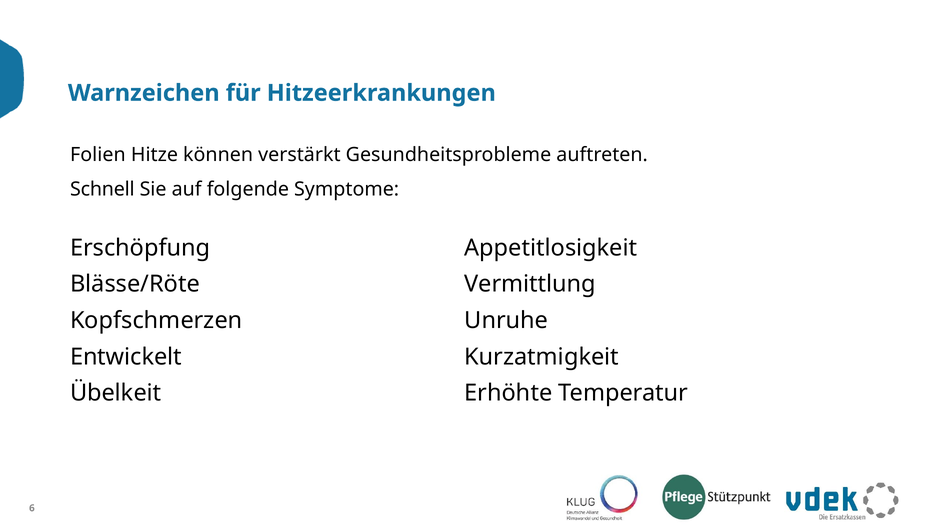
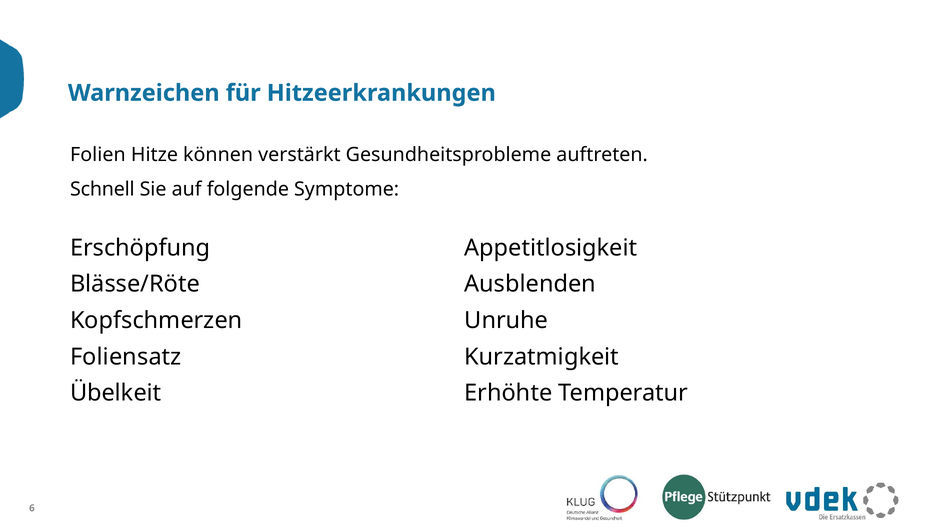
Vermittlung: Vermittlung -> Ausblenden
Entwickelt: Entwickelt -> Foliensatz
